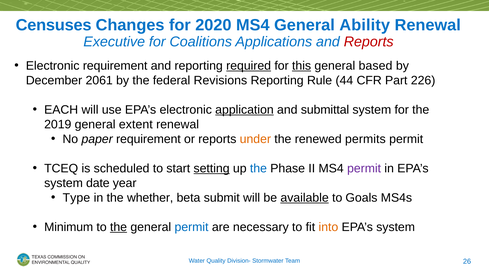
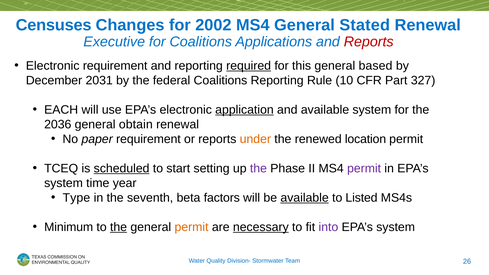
2020: 2020 -> 2002
Ability: Ability -> Stated
this underline: present -> none
2061: 2061 -> 2031
federal Revisions: Revisions -> Coalitions
44: 44 -> 10
226: 226 -> 327
and submittal: submittal -> available
2019: 2019 -> 2036
extent: extent -> obtain
permits: permits -> location
scheduled underline: none -> present
setting underline: present -> none
the at (258, 168) colour: blue -> purple
date: date -> time
whether: whether -> seventh
submit: submit -> factors
Goals: Goals -> Listed
permit at (192, 227) colour: blue -> orange
necessary underline: none -> present
into colour: orange -> purple
